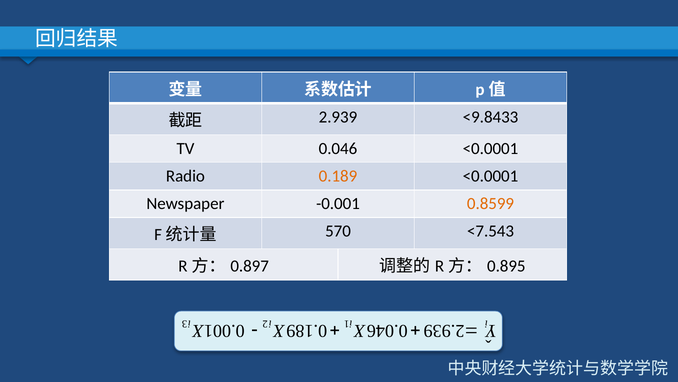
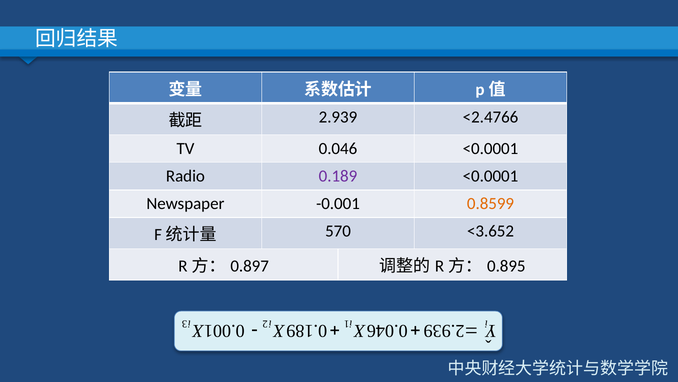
<9.8433: <9.8433 -> <2.4766
0.189 colour: orange -> purple
<7.543: <7.543 -> <3.652
